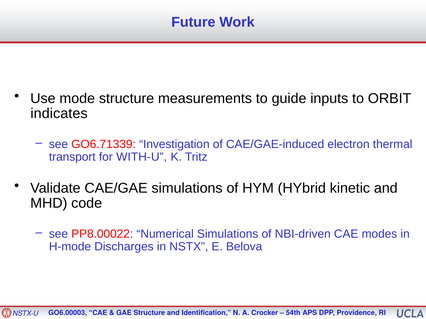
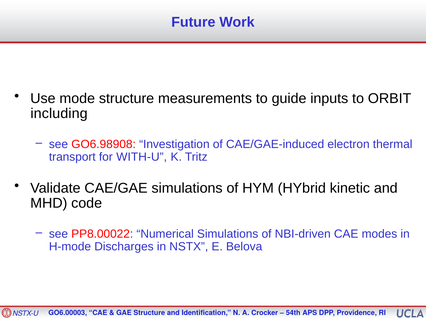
indicates: indicates -> including
GO6.71339: GO6.71339 -> GO6.98908
